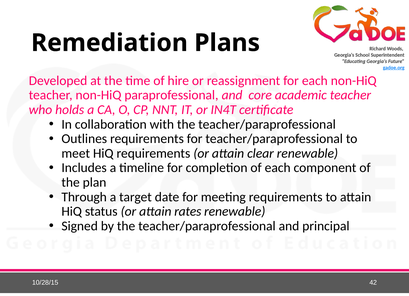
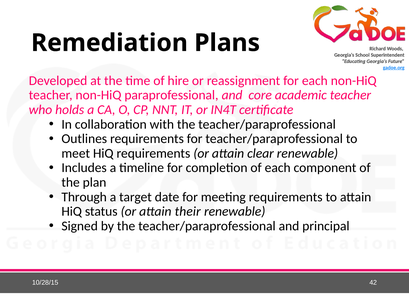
rates: rates -> their
